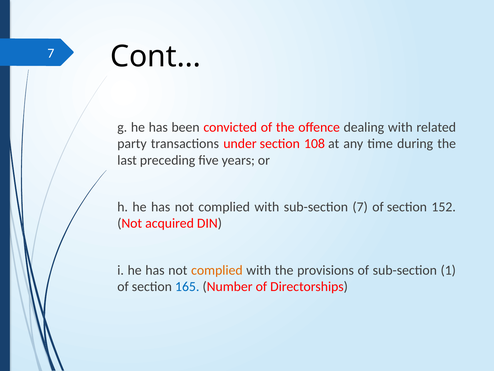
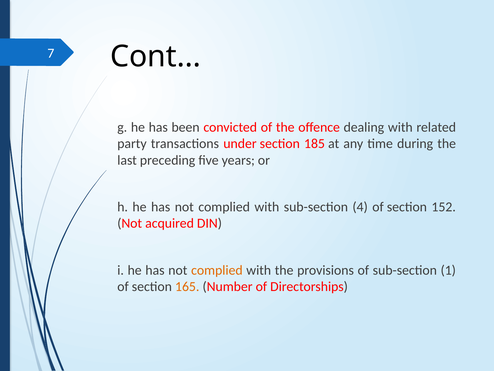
108: 108 -> 185
sub-section 7: 7 -> 4
165 colour: blue -> orange
